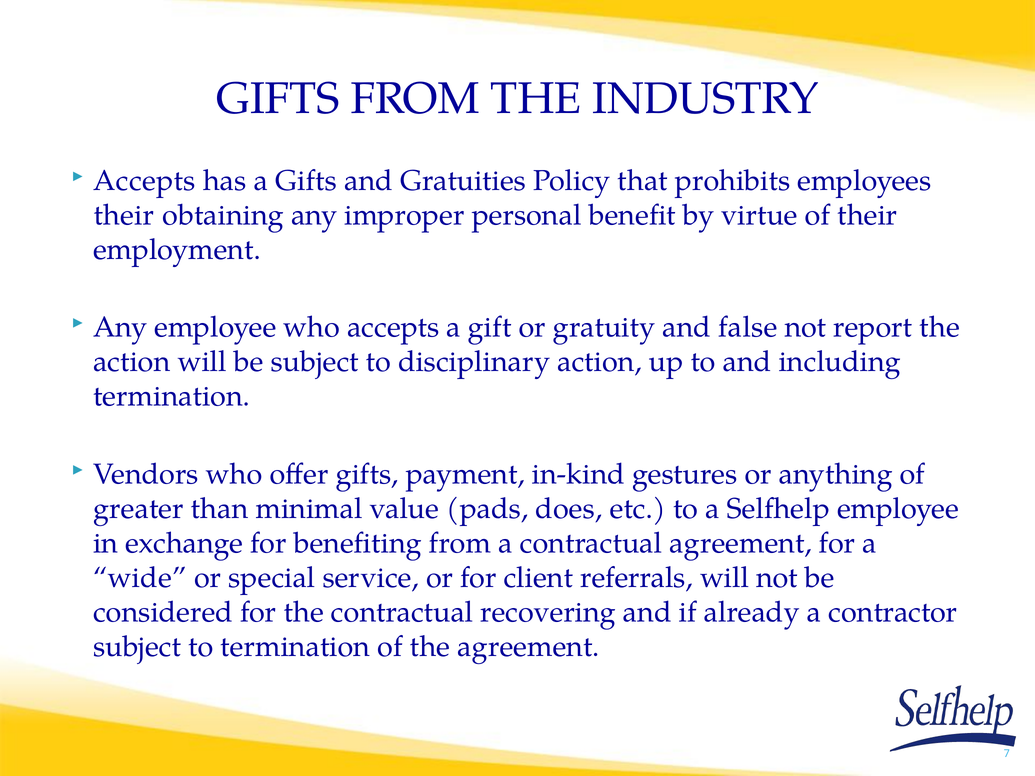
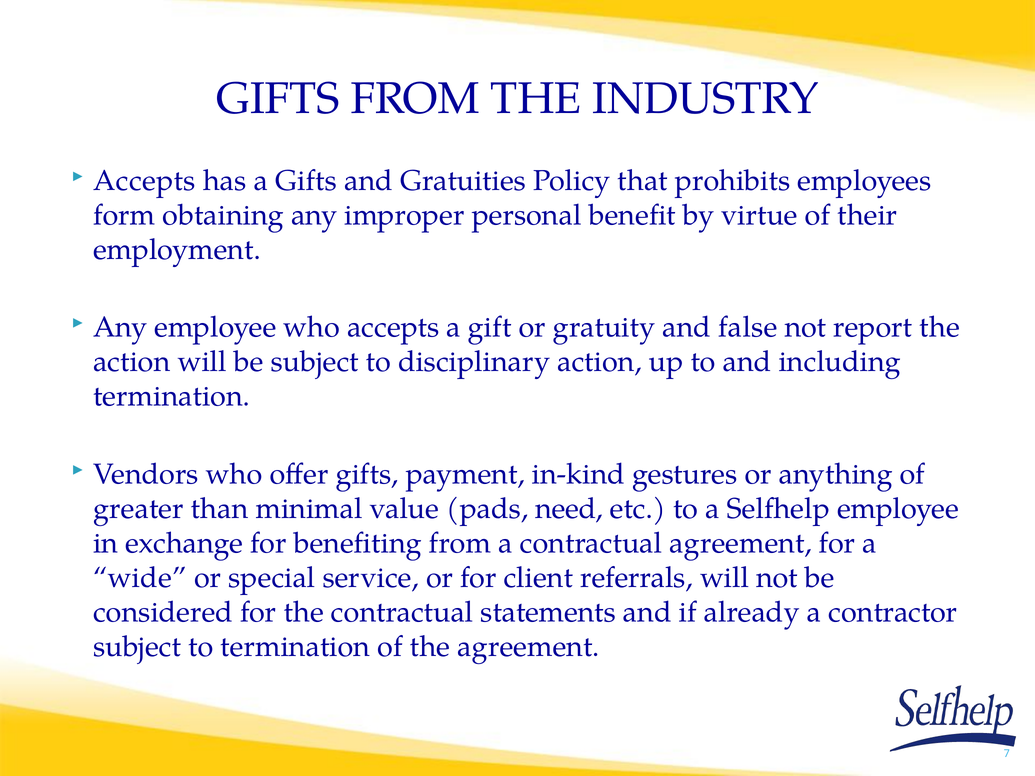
their at (124, 215): their -> form
does: does -> need
recovering: recovering -> statements
